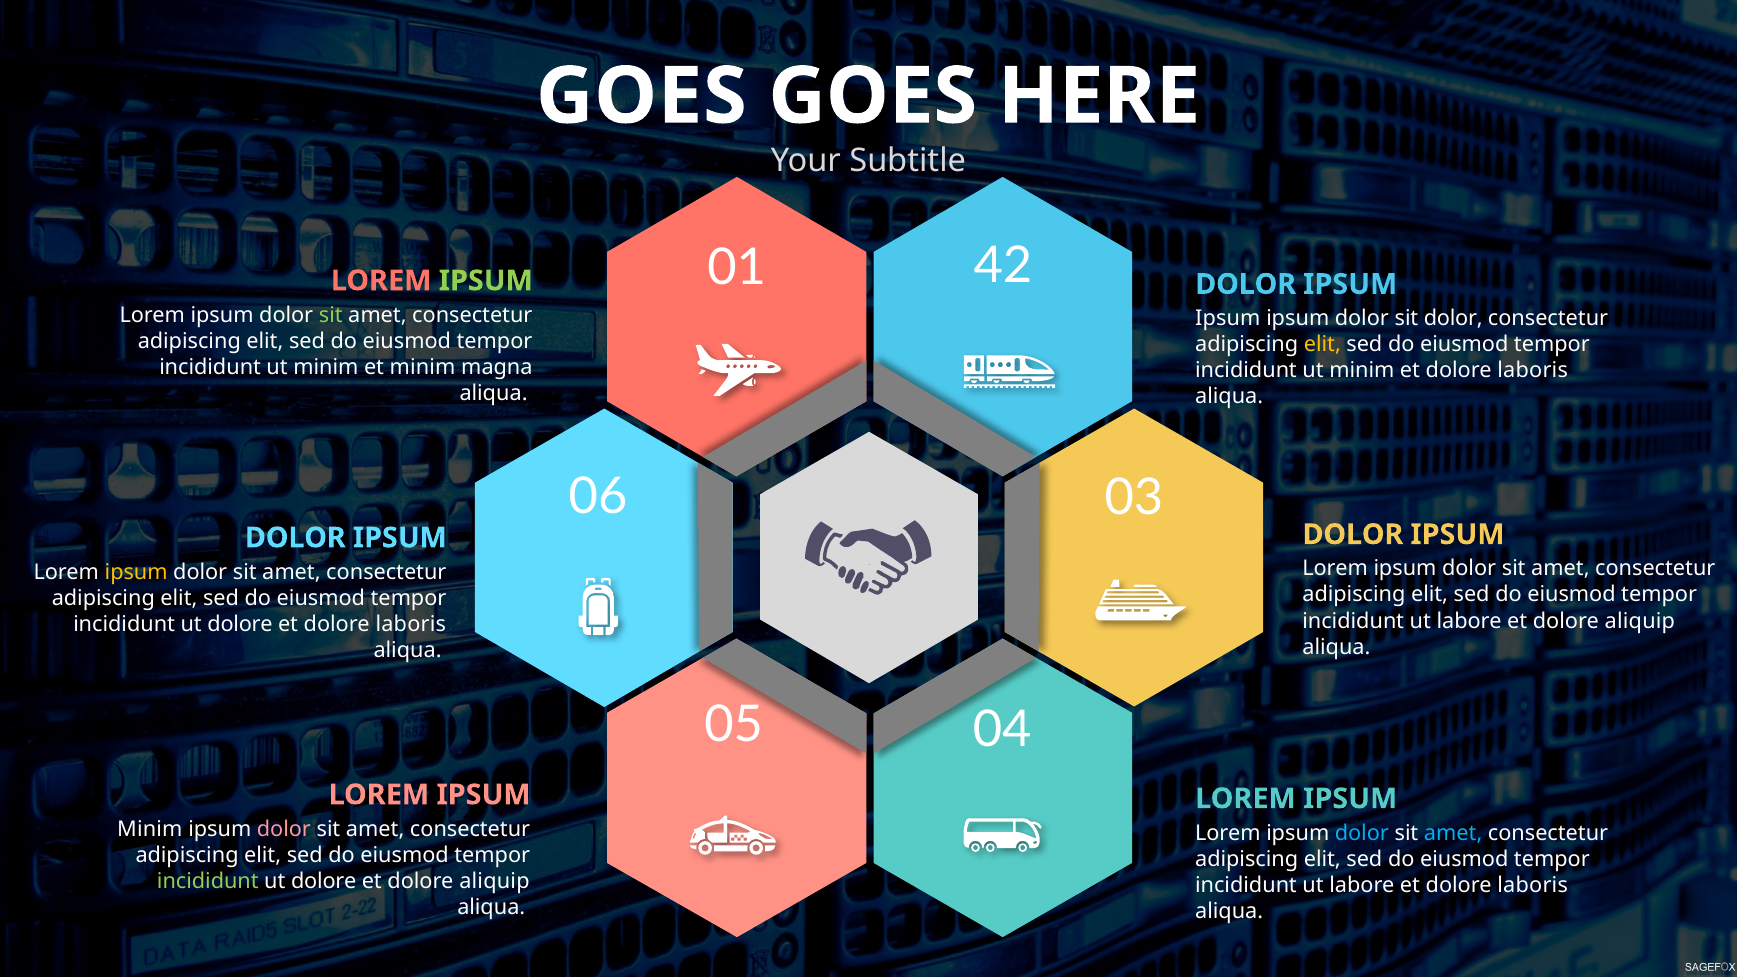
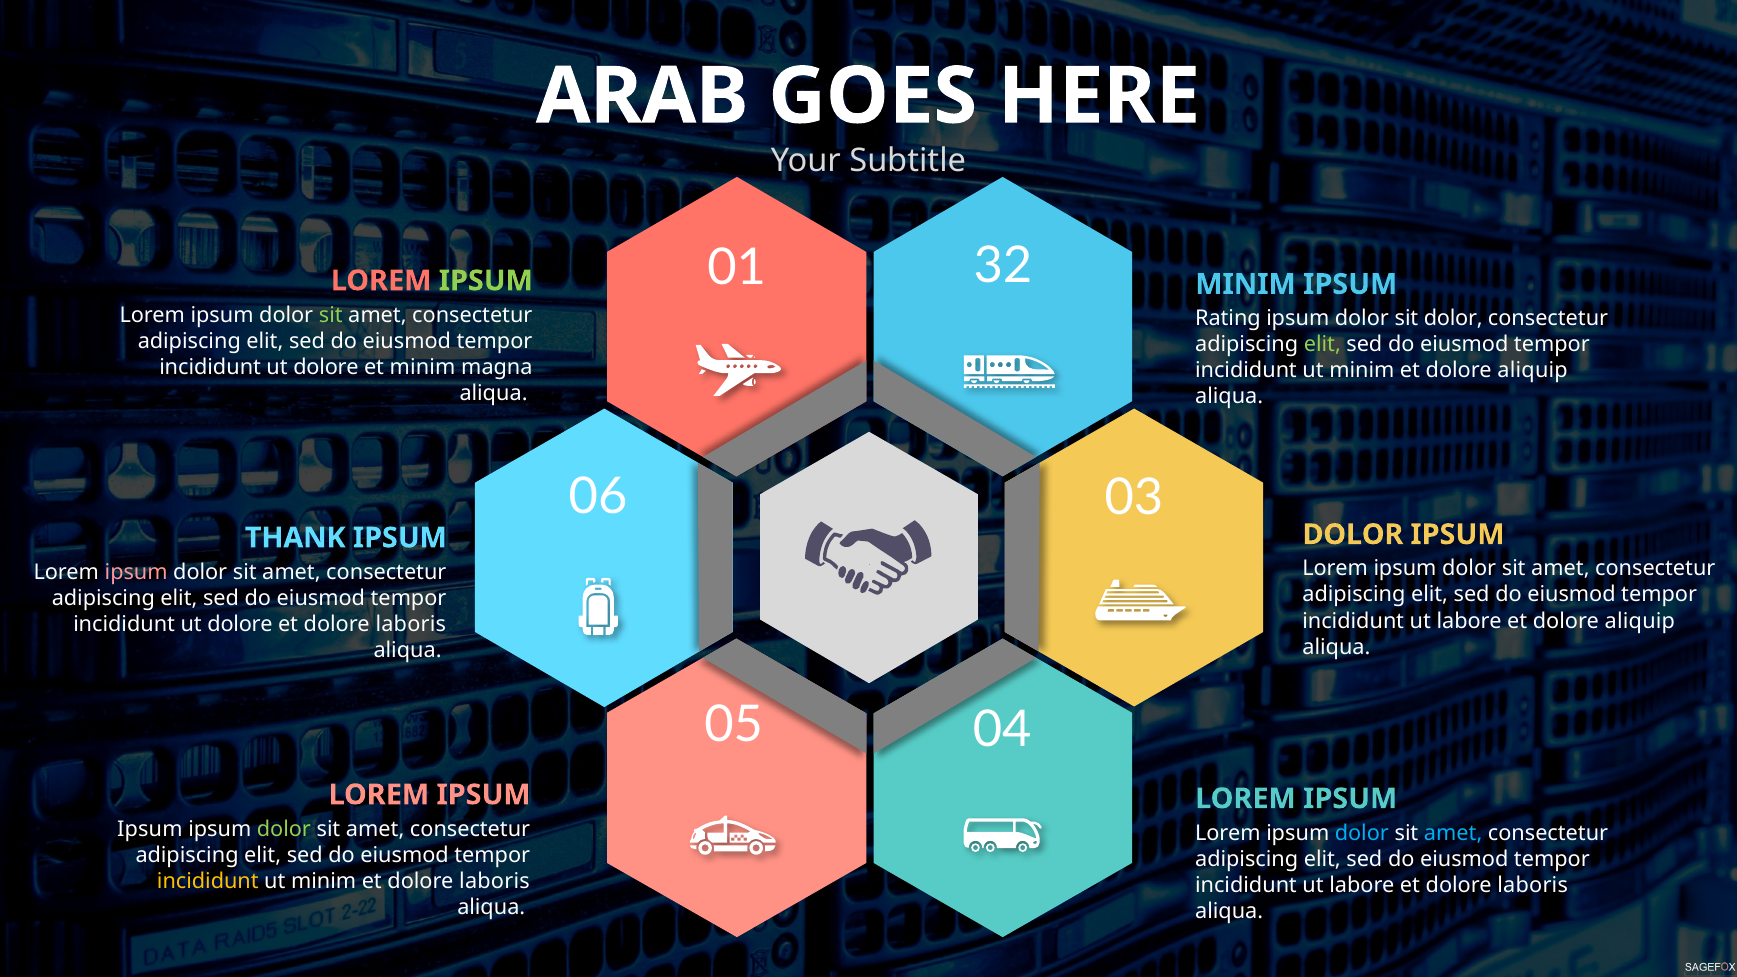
GOES at (641, 96): GOES -> ARAB
42: 42 -> 32
DOLOR at (1246, 284): DOLOR -> MINIM
Ipsum at (1228, 319): Ipsum -> Rating
elit at (1322, 345) colour: yellow -> light green
minim at (326, 367): minim -> dolore
laboris at (1533, 371): laboris -> aliquip
DOLOR at (295, 538): DOLOR -> THANK
ipsum at (136, 572) colour: yellow -> pink
Minim at (150, 829): Minim -> Ipsum
dolor at (284, 829) colour: pink -> light green
incididunt at (208, 881) colour: light green -> yellow
dolore at (324, 881): dolore -> minim
aliquip at (494, 881): aliquip -> laboris
